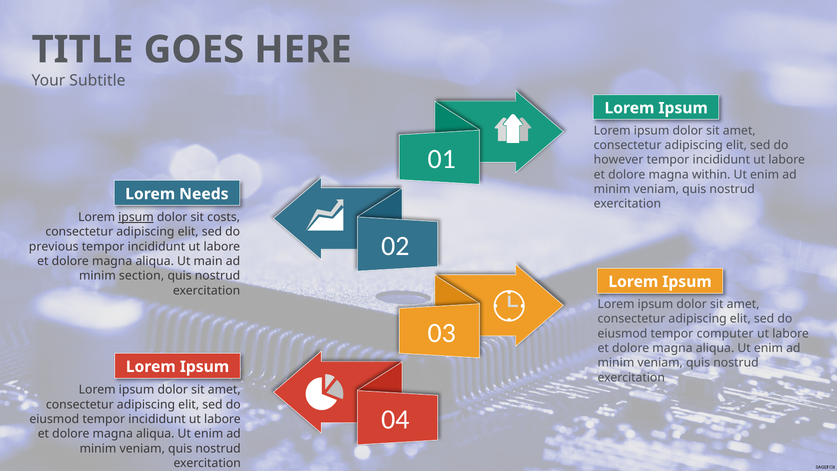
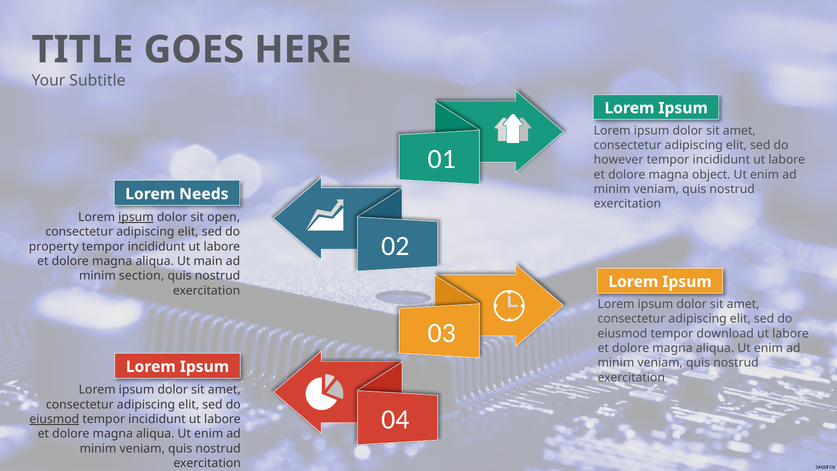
within: within -> object
costs: costs -> open
previous: previous -> property
computer: computer -> download
eiusmod at (54, 419) underline: none -> present
